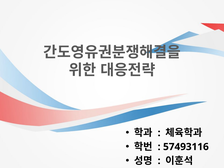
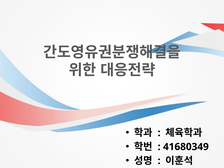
57493116: 57493116 -> 41680349
